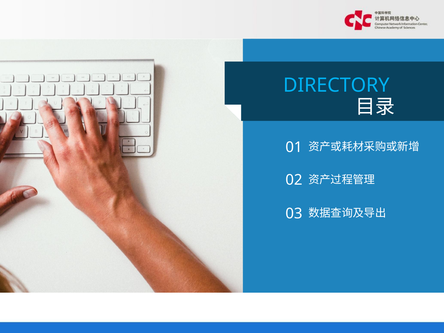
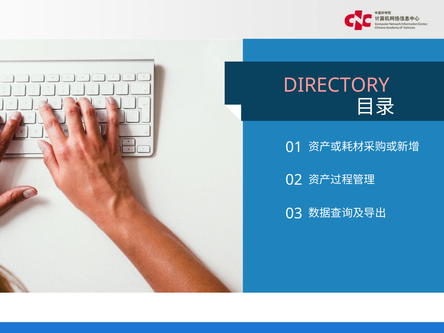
DIRECTORY colour: light blue -> pink
